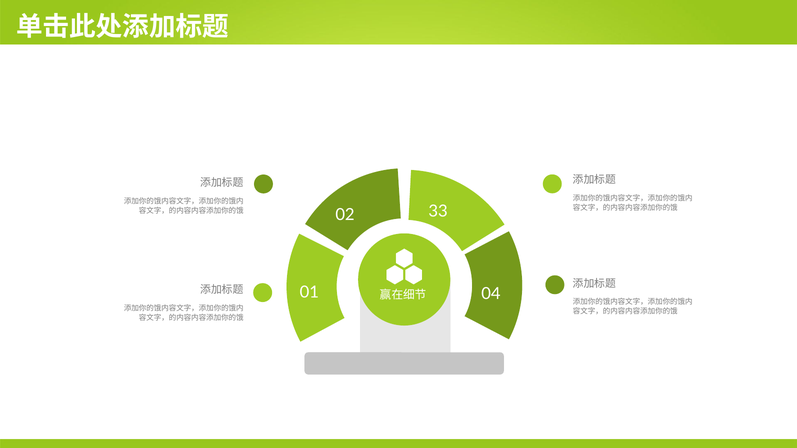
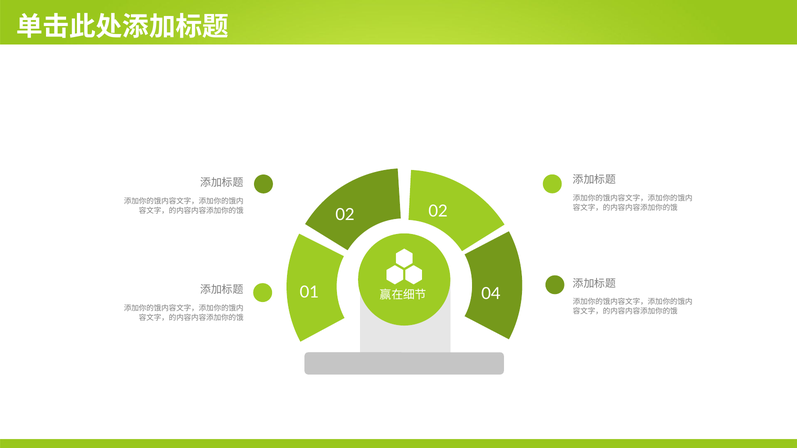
02 33: 33 -> 02
